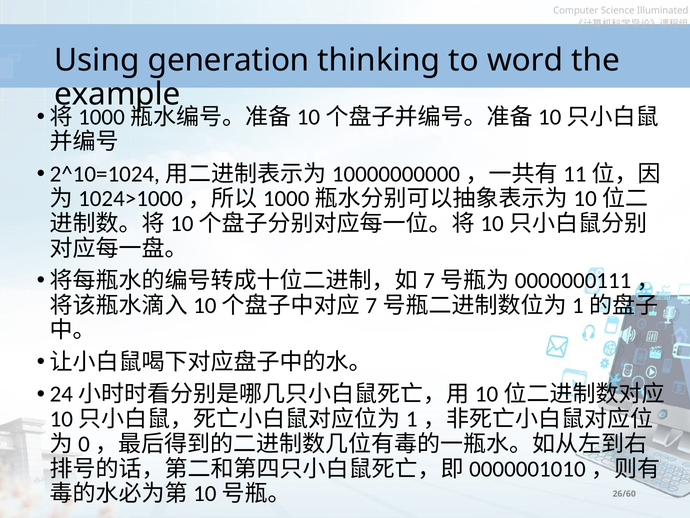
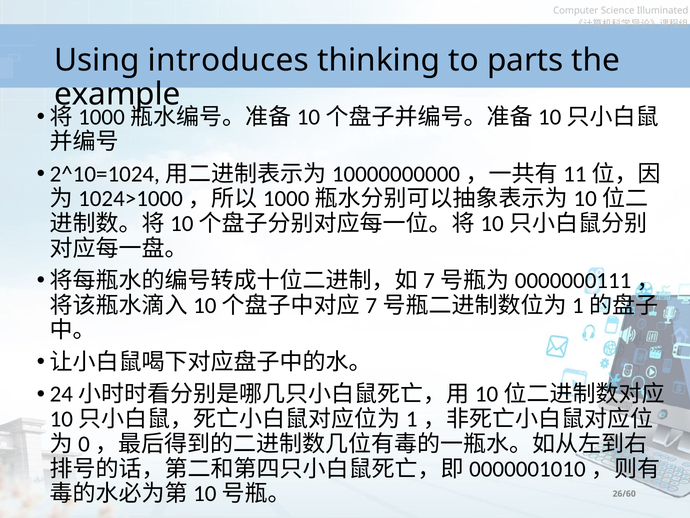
generation: generation -> introduces
word: word -> parts
